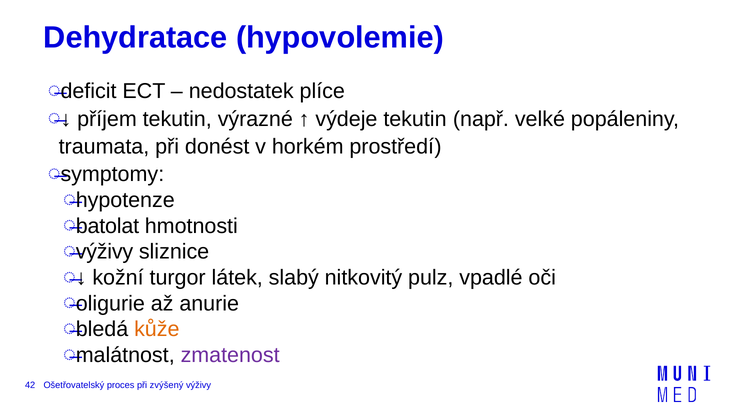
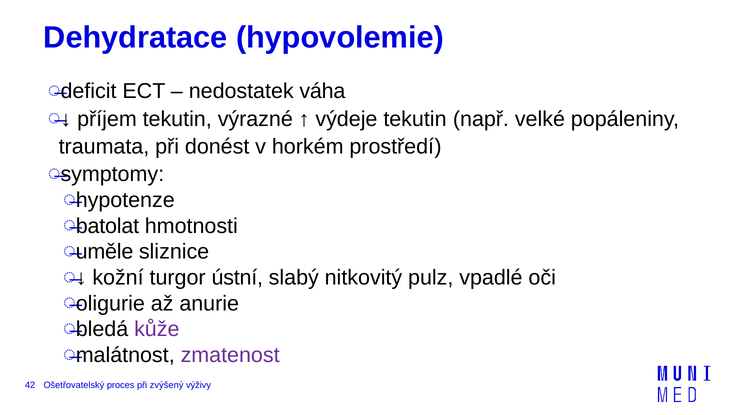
plíce: plíce -> váha
výživy at (104, 252): výživy -> uměle
látek: látek -> ústní
kůže colour: orange -> purple
